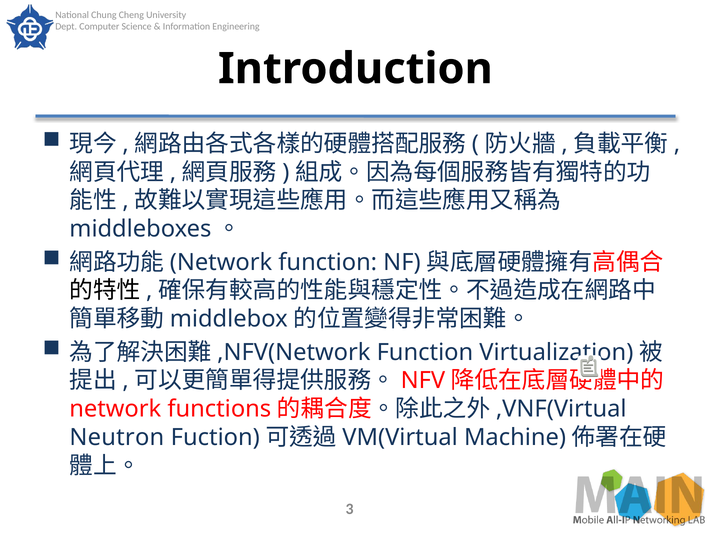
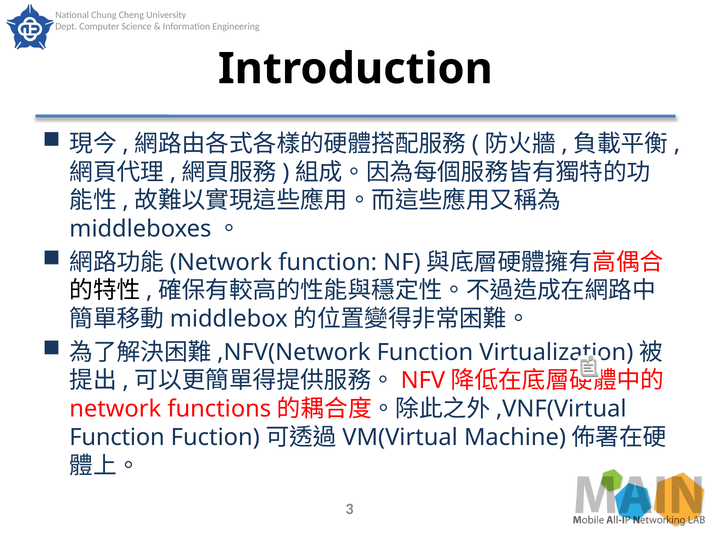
Neutron at (117, 438): Neutron -> Function
